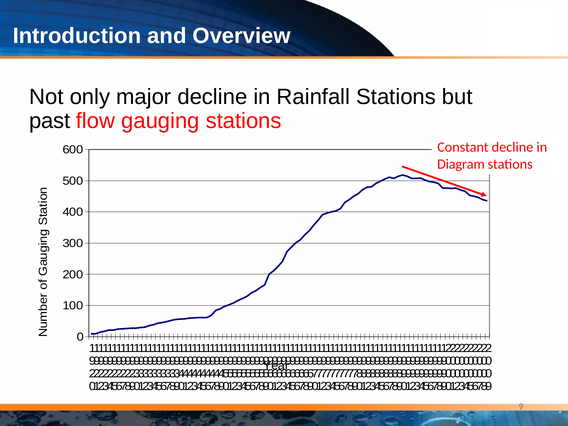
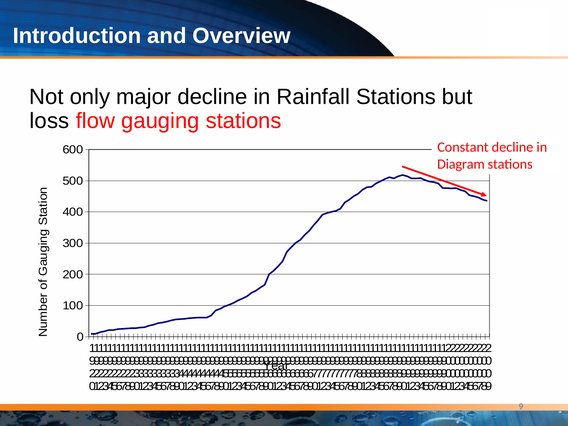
past: past -> loss
